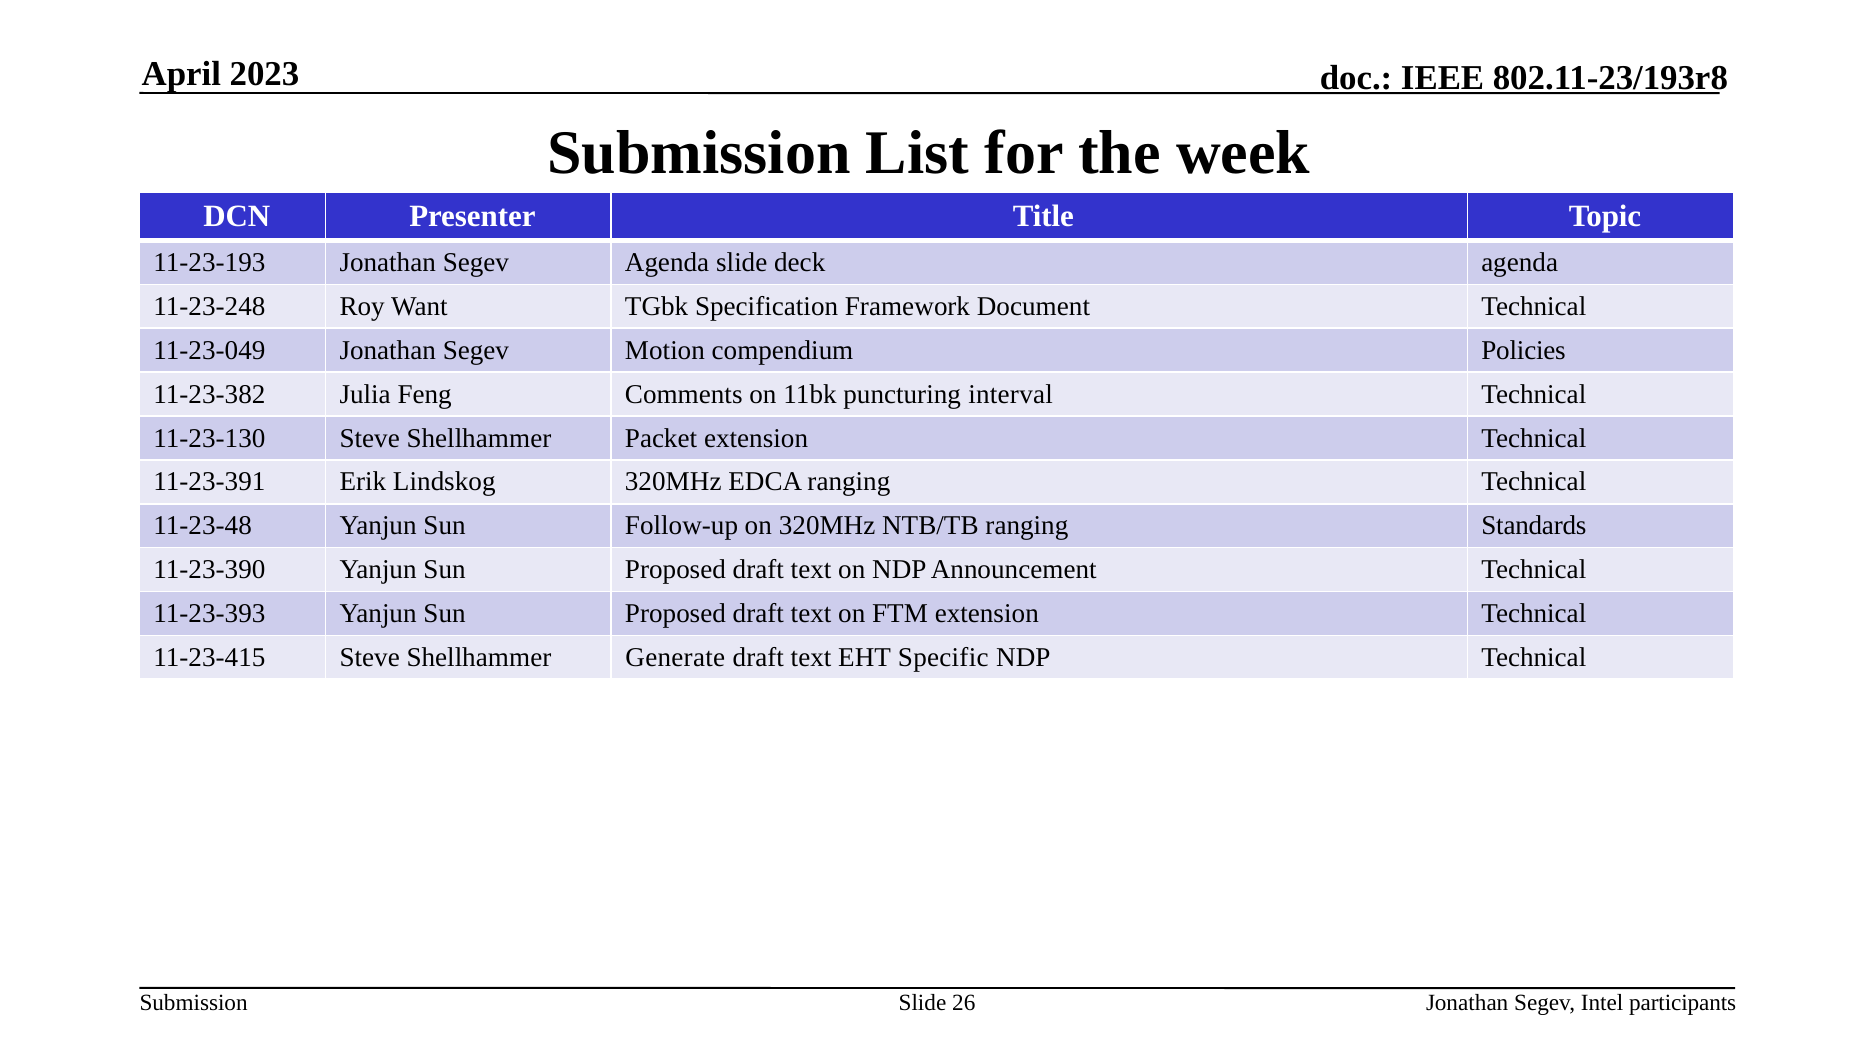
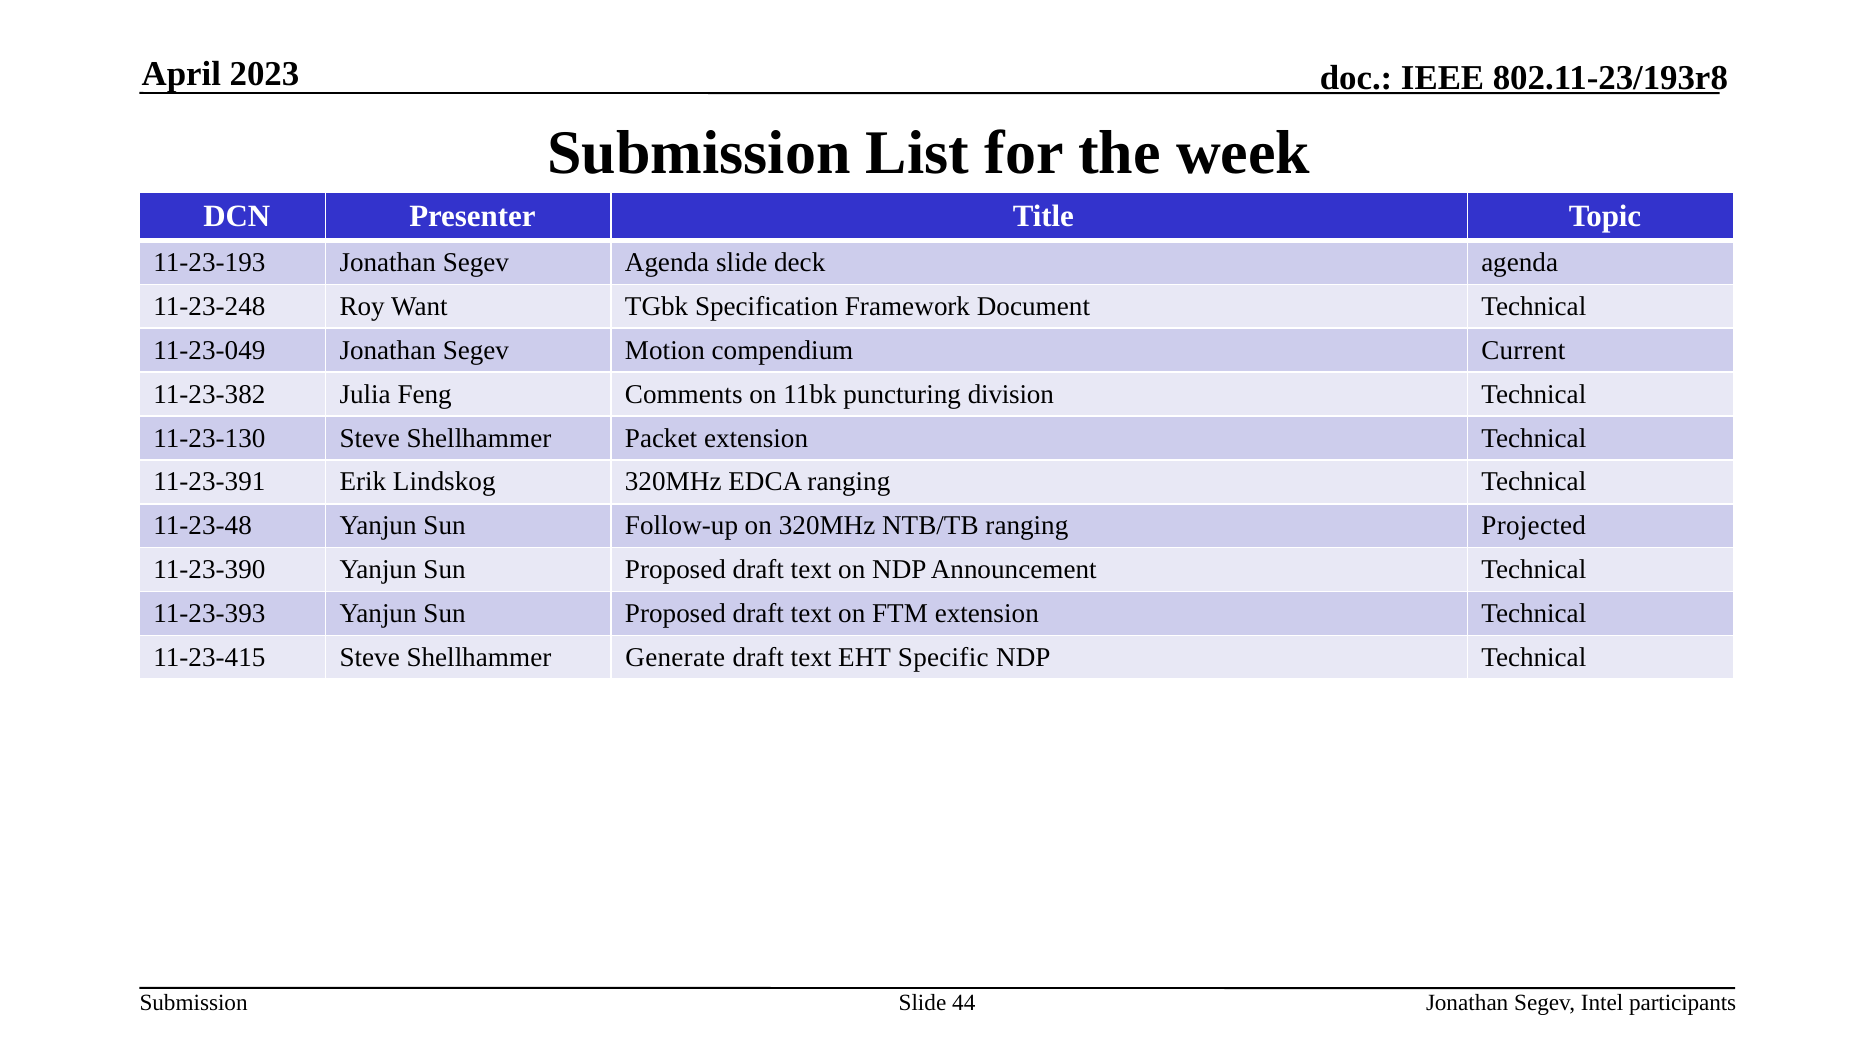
Policies: Policies -> Current
interval: interval -> division
Standards: Standards -> Projected
26: 26 -> 44
